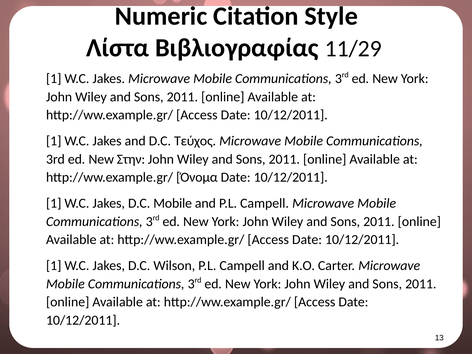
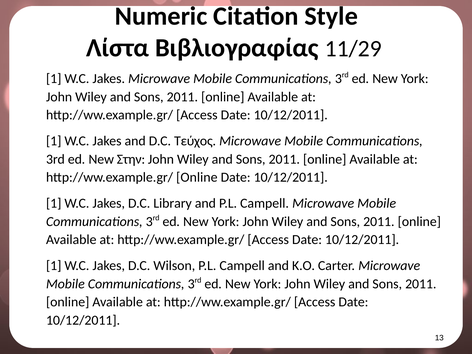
http://ww.example.gr/ Όνομα: Όνομα -> Online
D.C Mobile: Mobile -> Library
